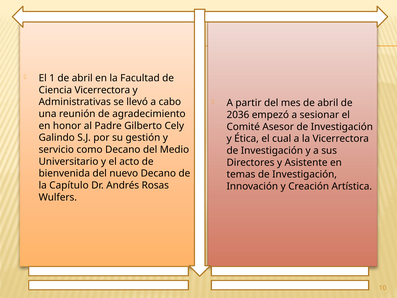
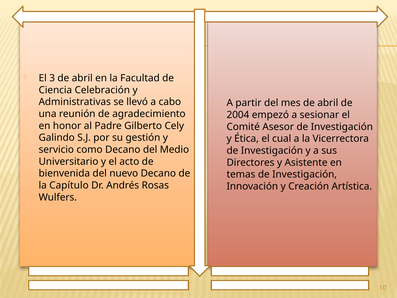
1: 1 -> 3
Ciencia Vicerrectora: Vicerrectora -> Celebración
2036: 2036 -> 2004
